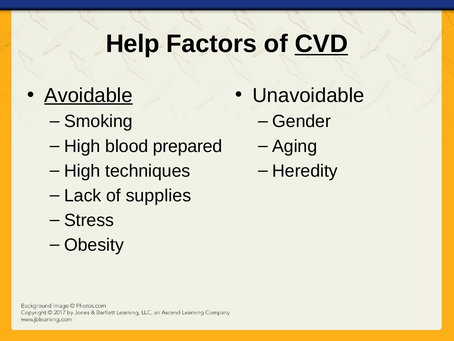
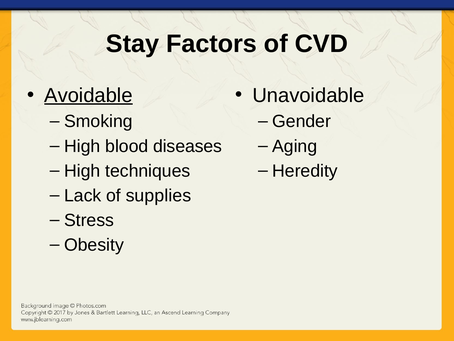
Help: Help -> Stay
CVD underline: present -> none
prepared: prepared -> diseases
